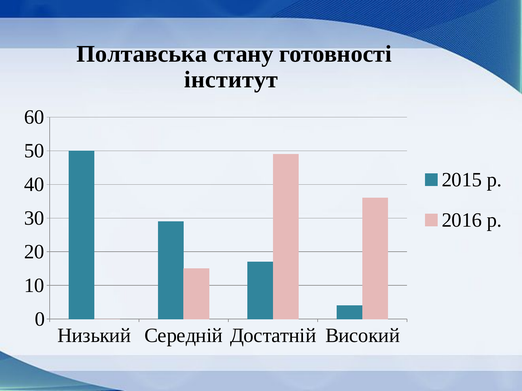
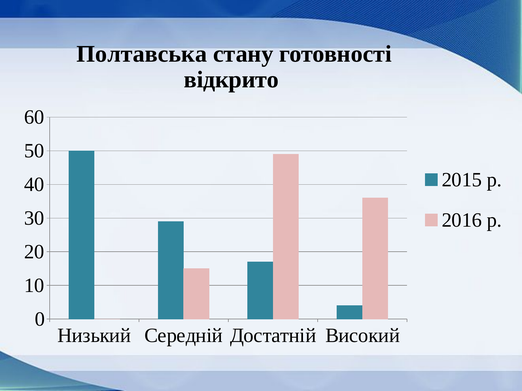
інститут: інститут -> відкрито
